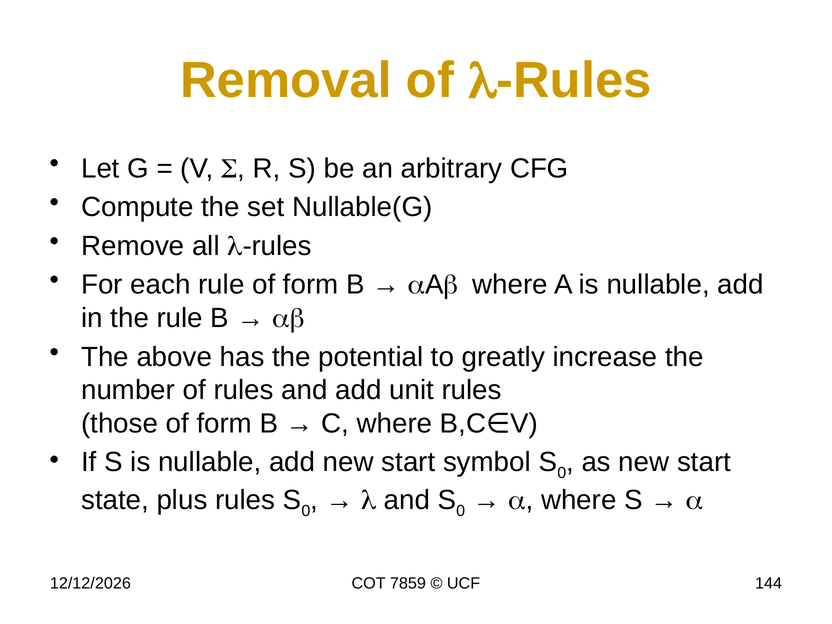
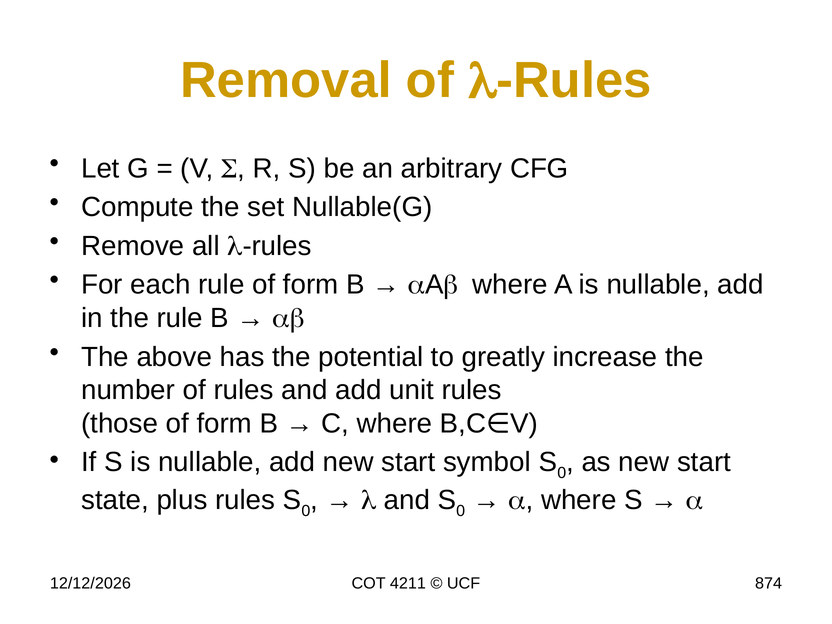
7859: 7859 -> 4211
144: 144 -> 874
